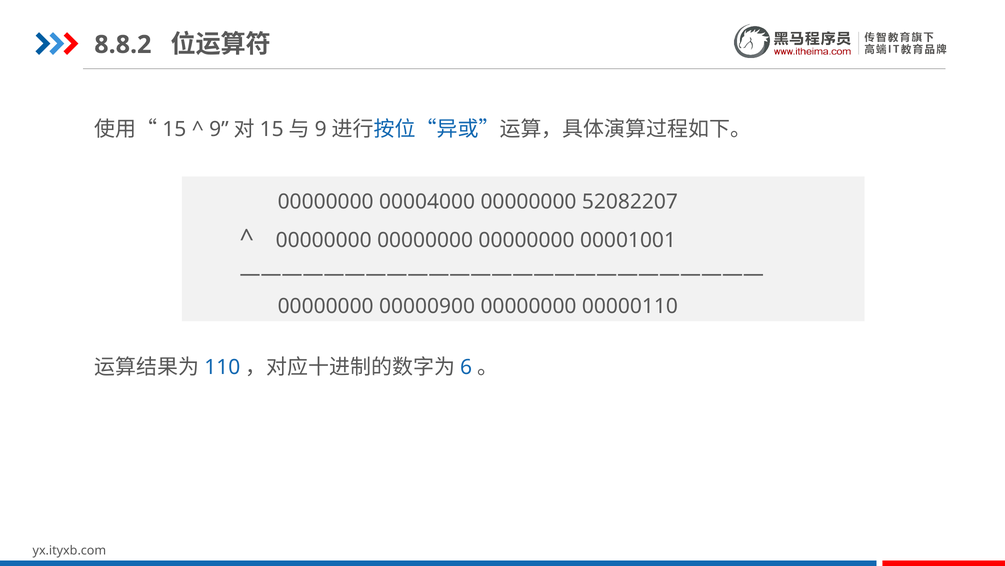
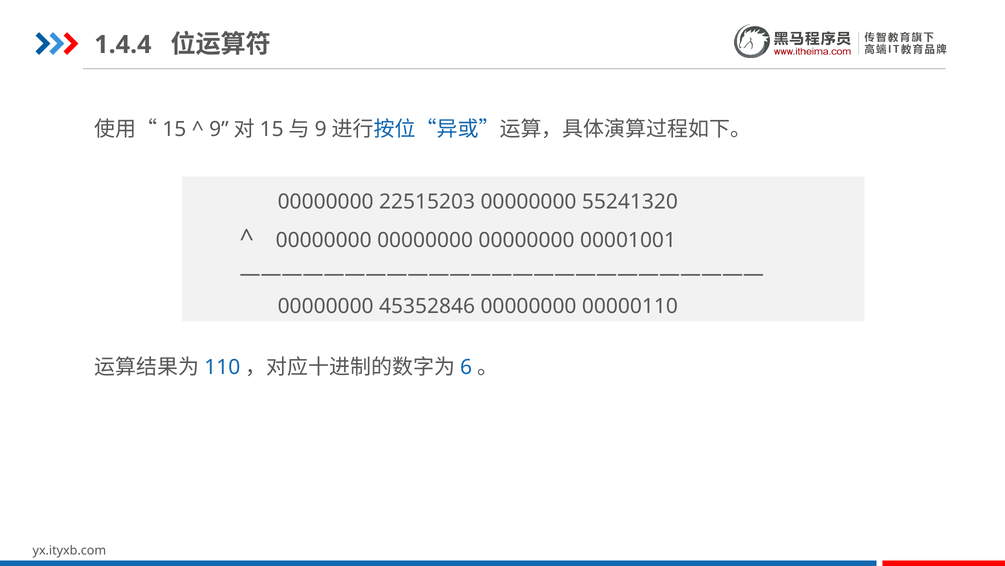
8.8.2: 8.8.2 -> 1.4.4
00004000: 00004000 -> 22515203
52082207: 52082207 -> 55241320
00000900: 00000900 -> 45352846
